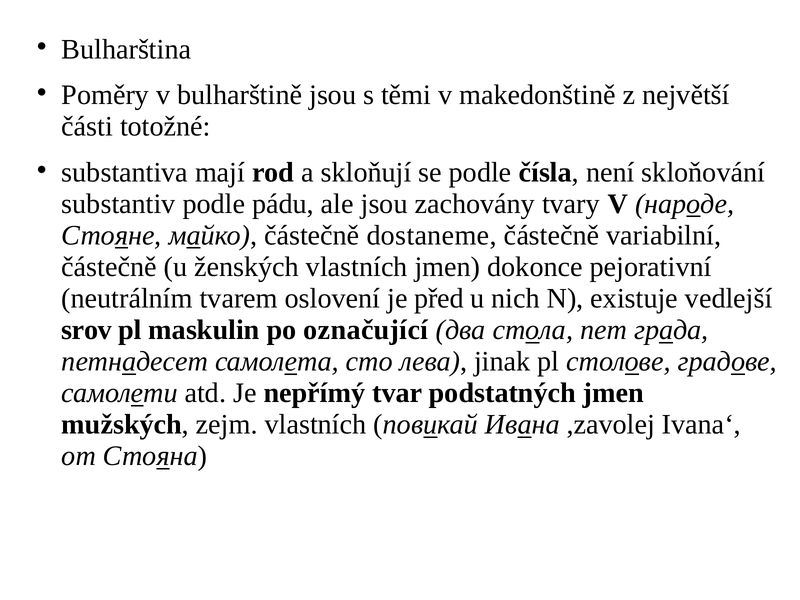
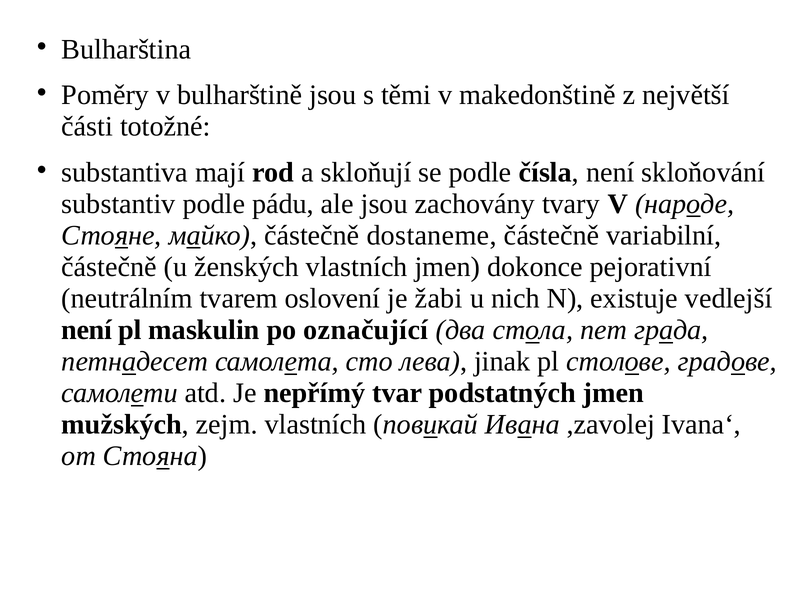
před: před -> žabi
srov at (87, 330): srov -> není
